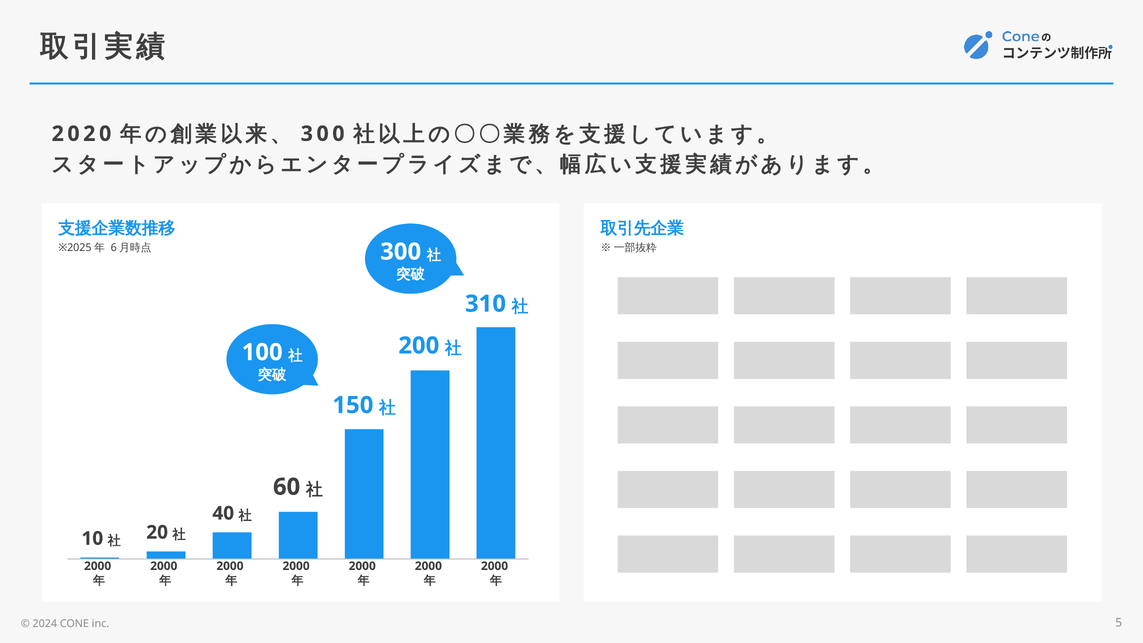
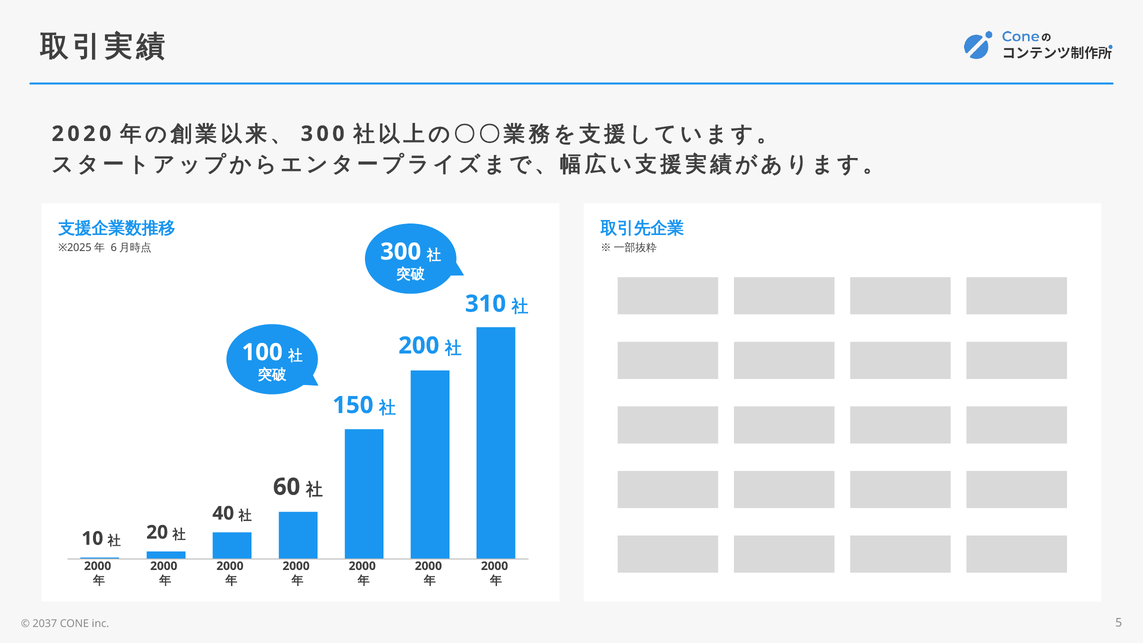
2024: 2024 -> 2037
